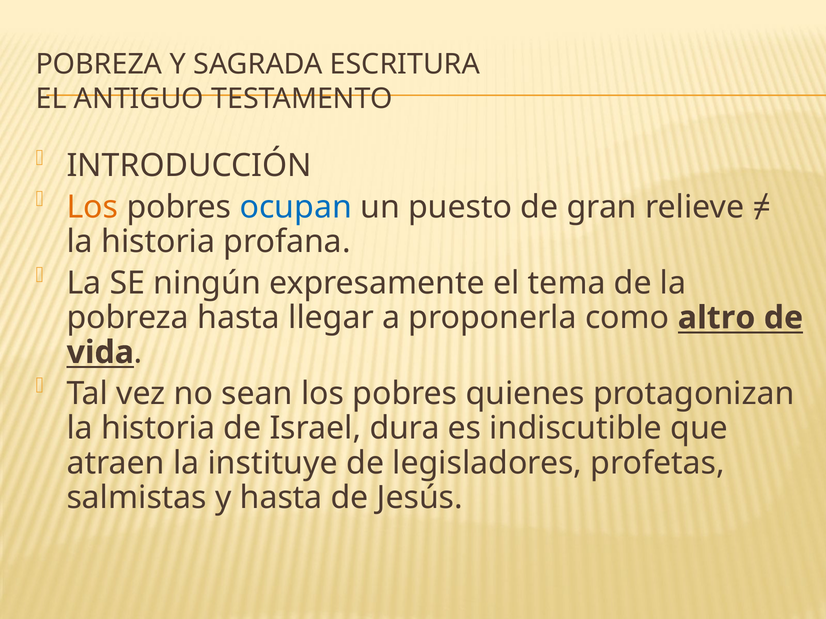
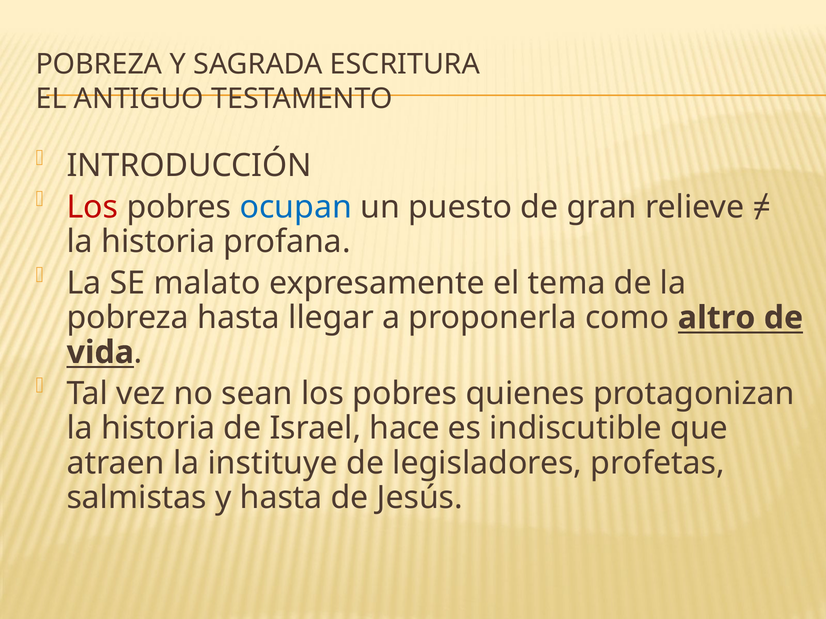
Los at (92, 207) colour: orange -> red
ningún: ningún -> malato
dura: dura -> hace
